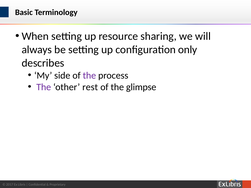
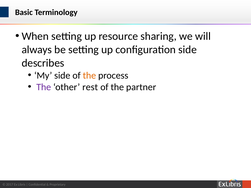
configuration only: only -> side
the at (89, 76) colour: purple -> orange
glimpse: glimpse -> partner
